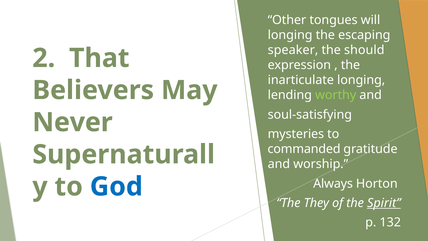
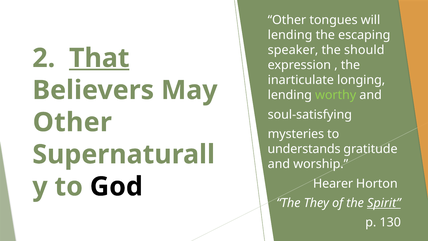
longing at (290, 35): longing -> lending
That underline: none -> present
Never at (73, 122): Never -> Other
commanded: commanded -> understands
Always: Always -> Hearer
God colour: blue -> black
132: 132 -> 130
